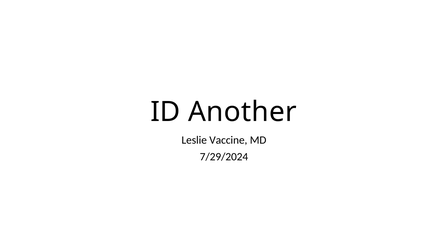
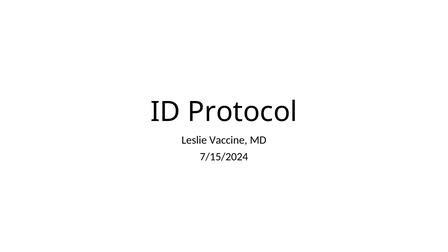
Another: Another -> Protocol
7/29/2024: 7/29/2024 -> 7/15/2024
